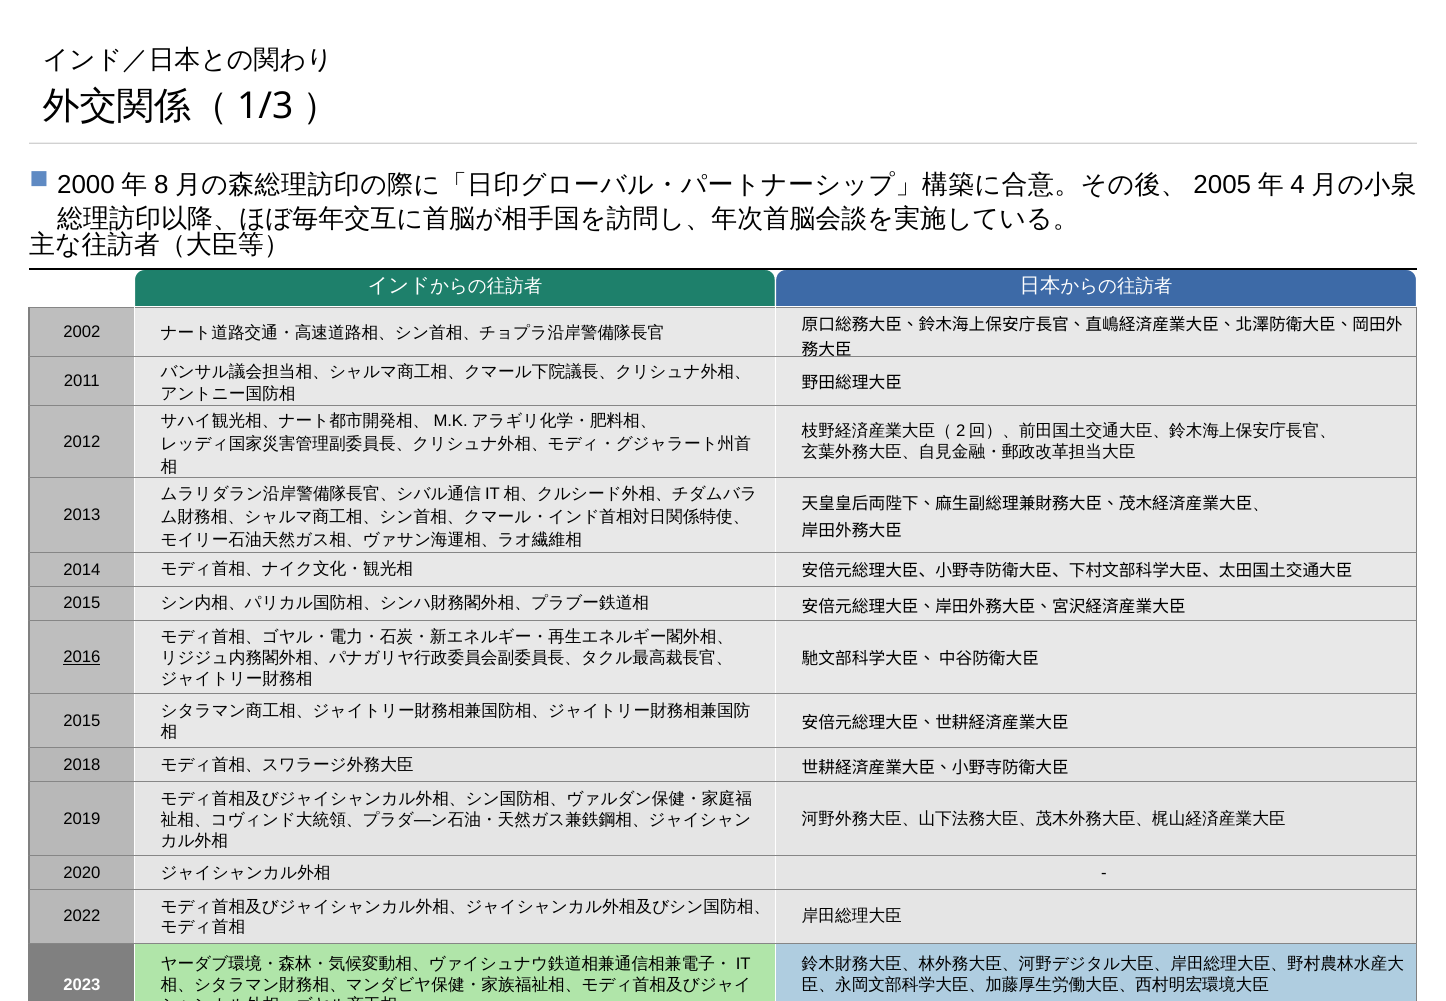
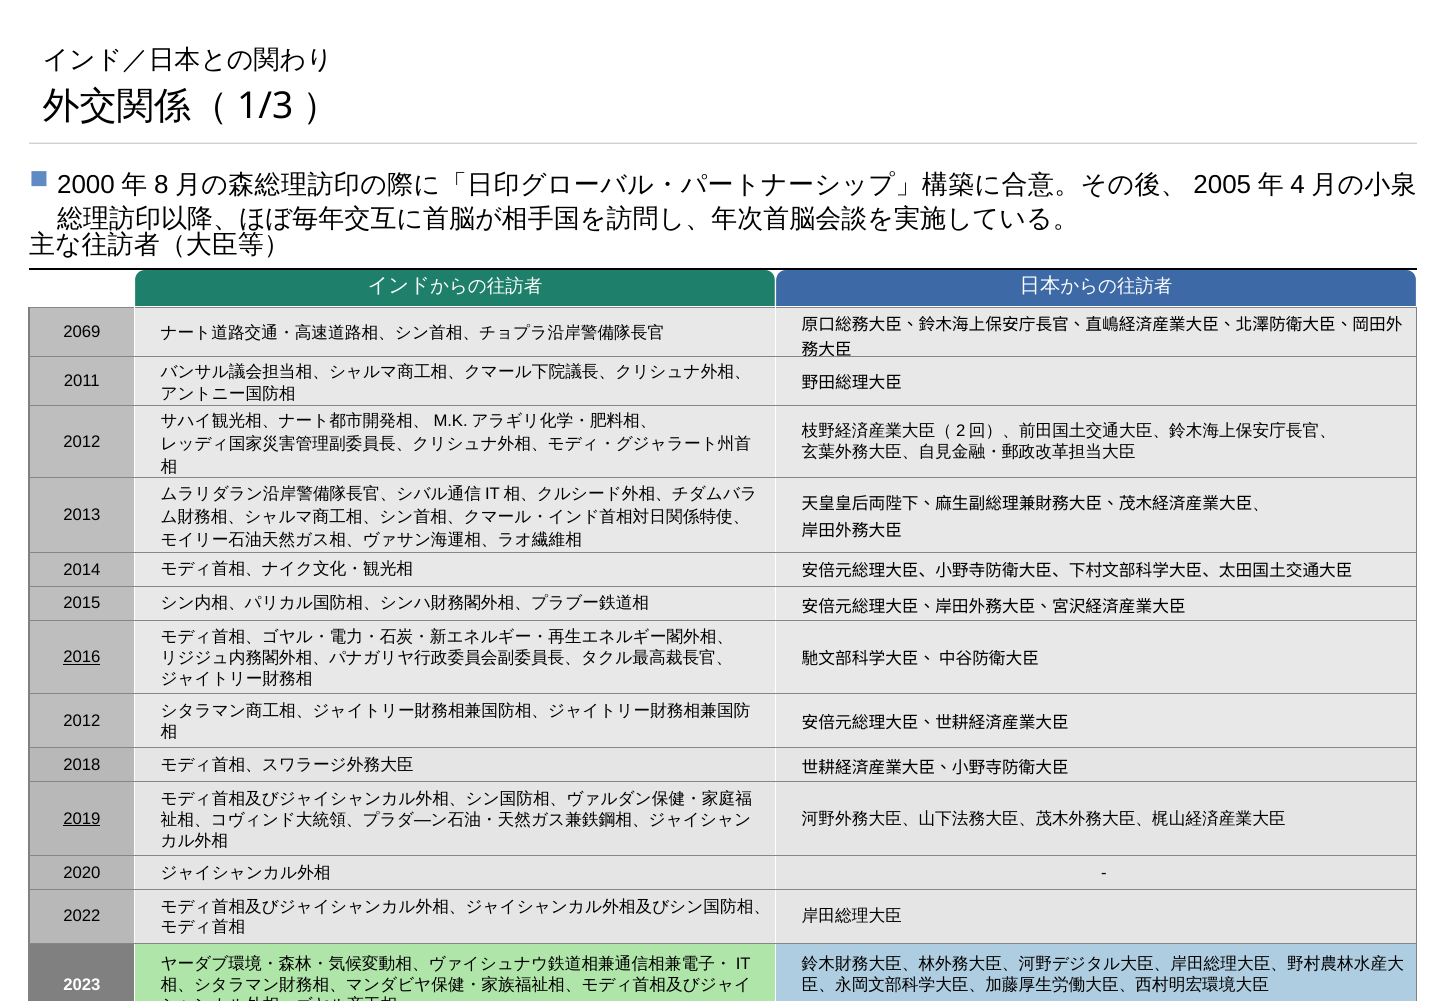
2002: 2002 -> 2069
2015 at (82, 721): 2015 -> 2012
2019 underline: none -> present
